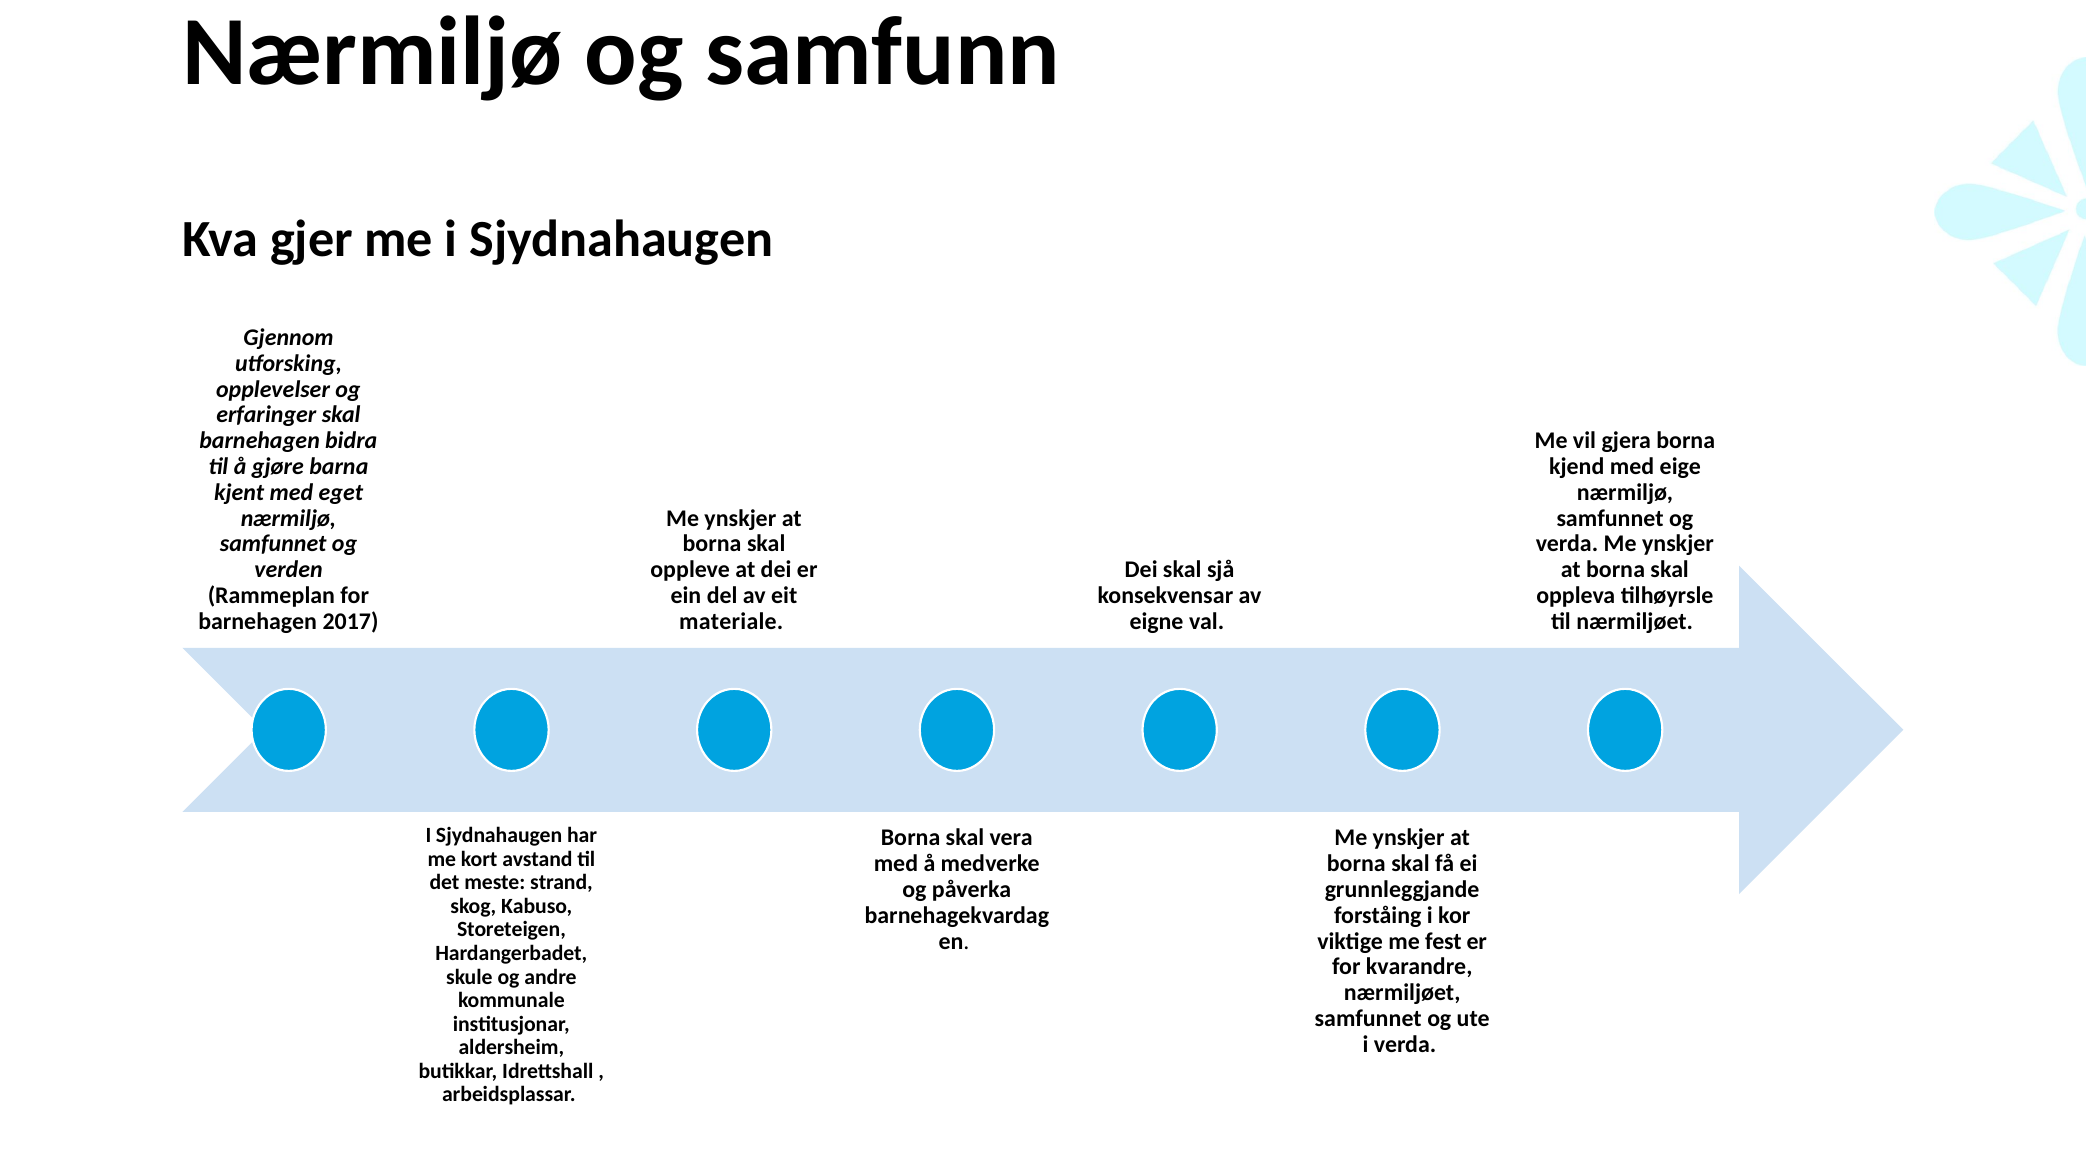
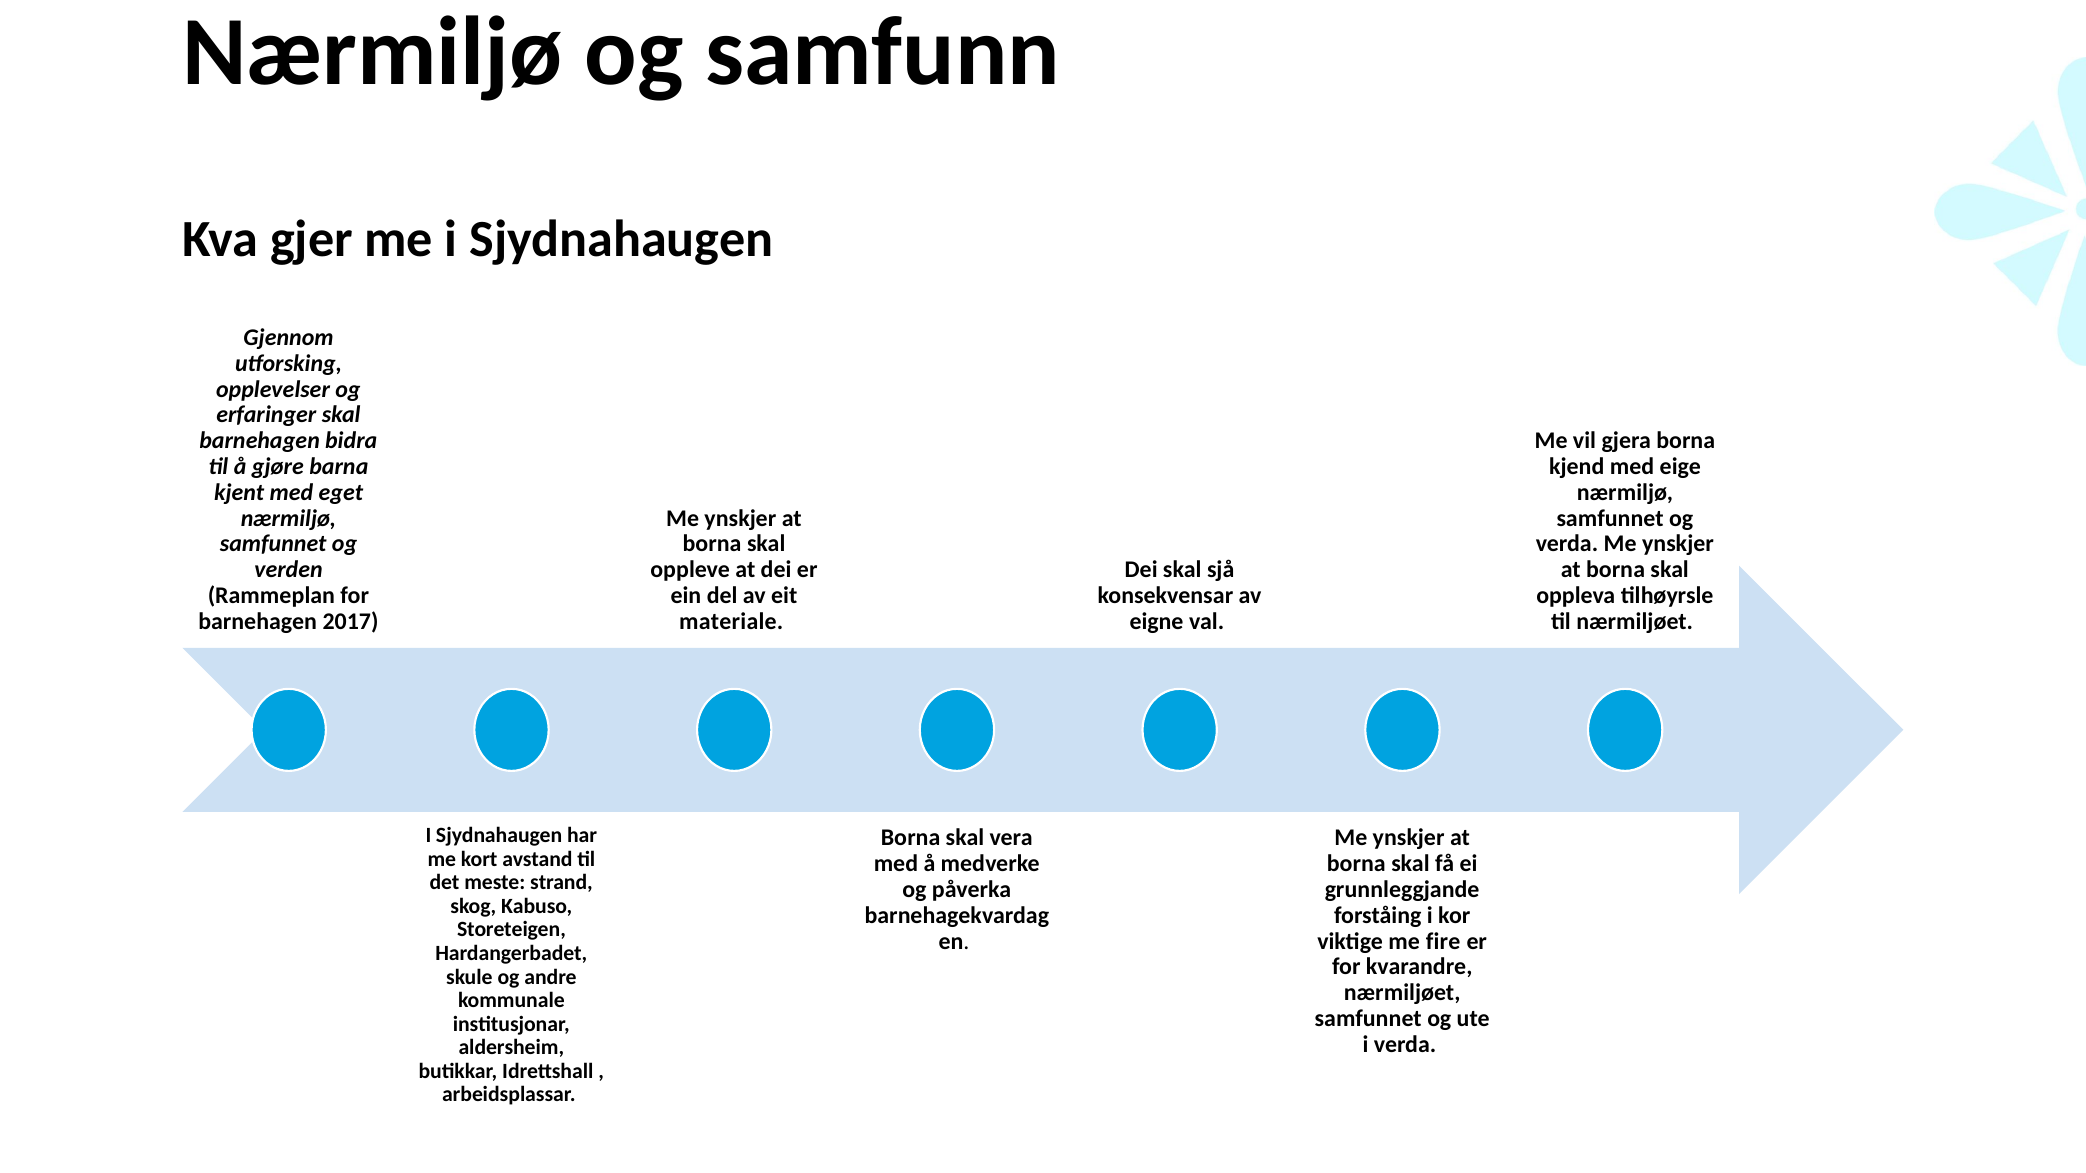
fest: fest -> fire
